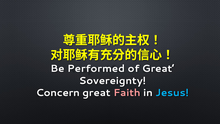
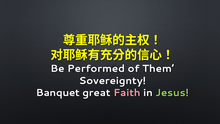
of Great: Great -> Them
Concern: Concern -> Banquet
Jesus colour: light blue -> light green
